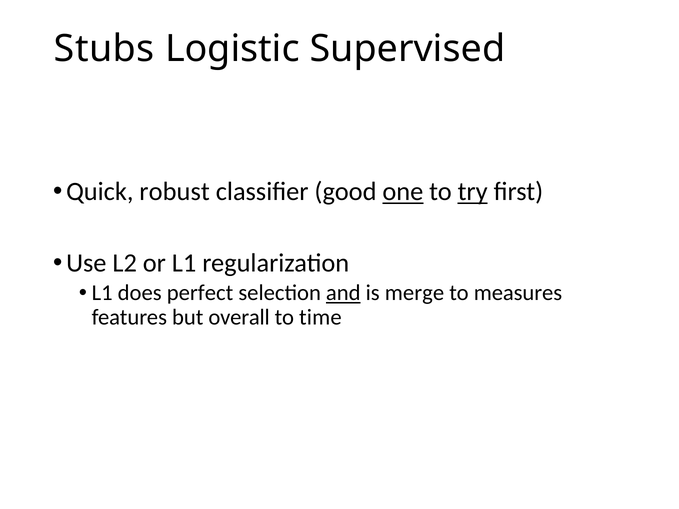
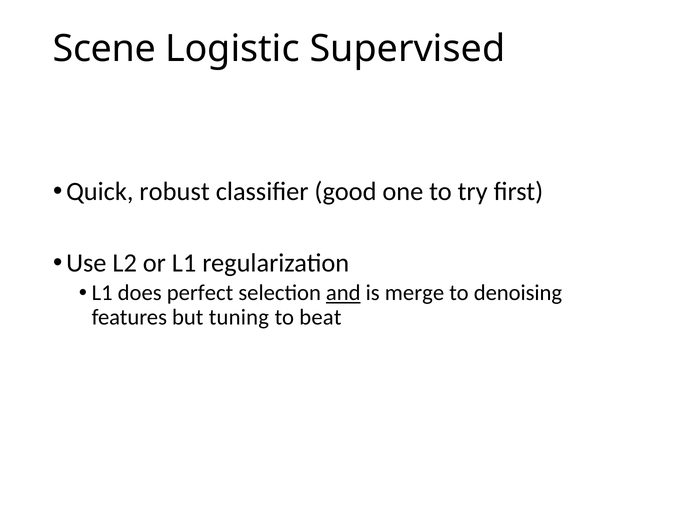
Stubs: Stubs -> Scene
one underline: present -> none
try underline: present -> none
measures: measures -> denoising
overall: overall -> tuning
time: time -> beat
